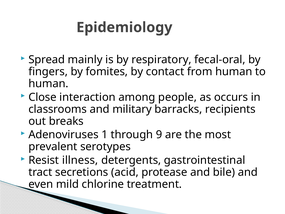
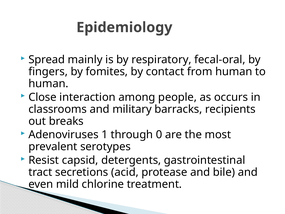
9: 9 -> 0
illness: illness -> capsid
